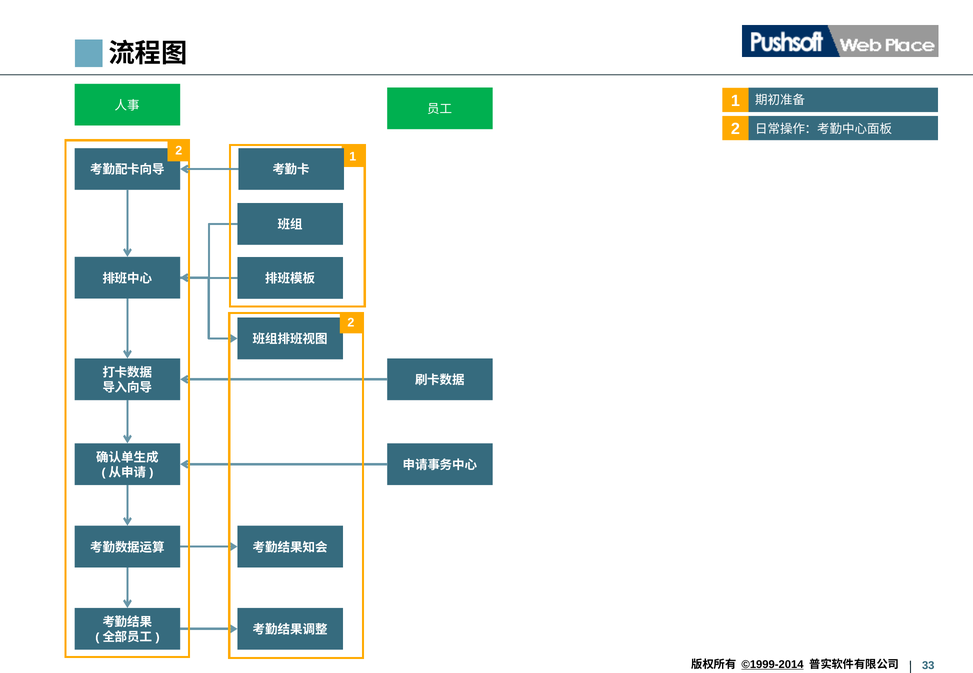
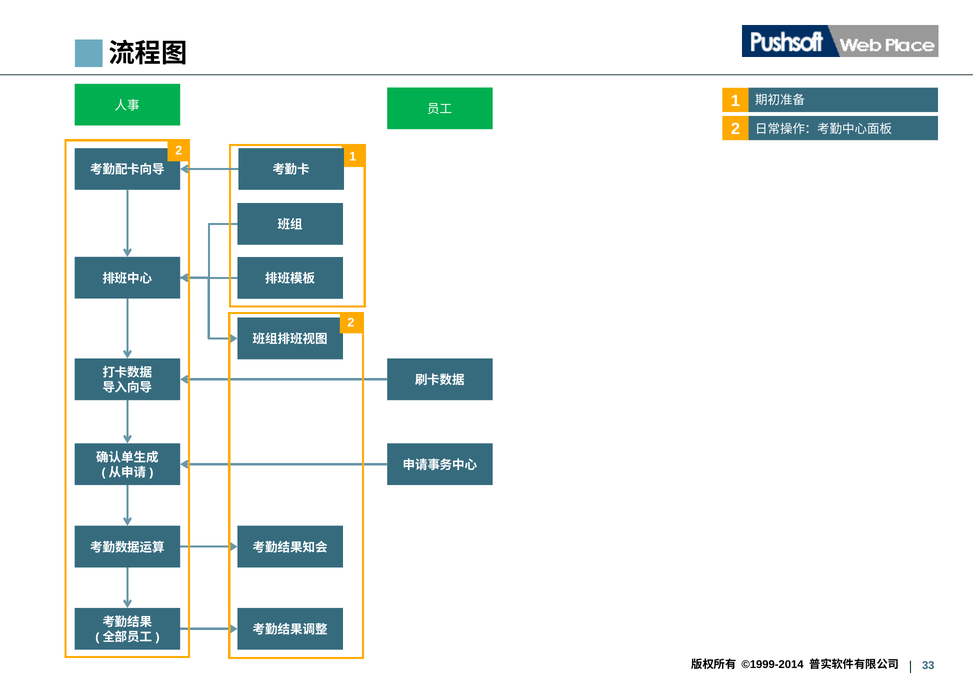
©1999-2014 underline: present -> none
